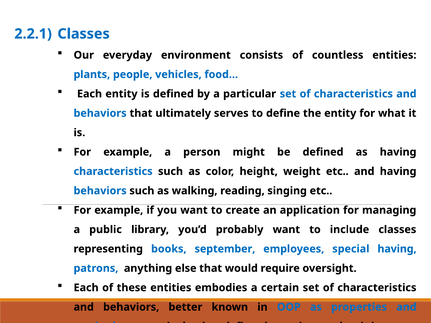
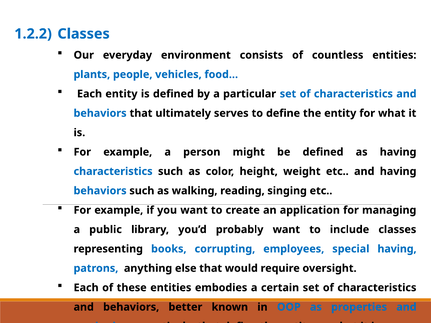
2.2.1: 2.2.1 -> 1.2.2
september: september -> corrupting
